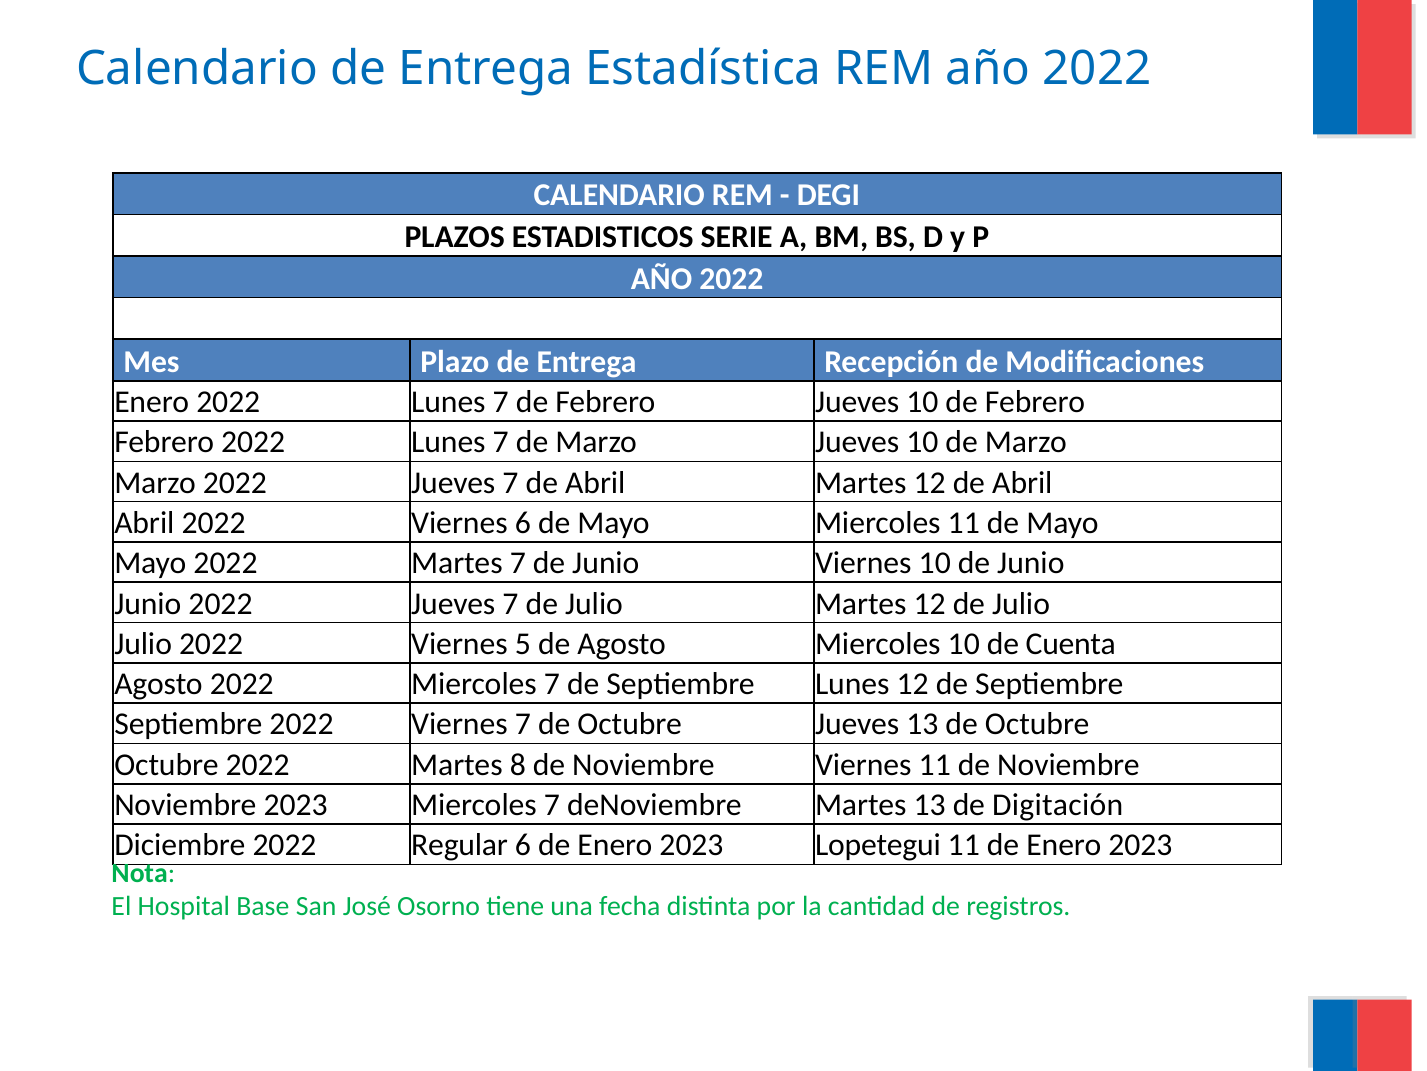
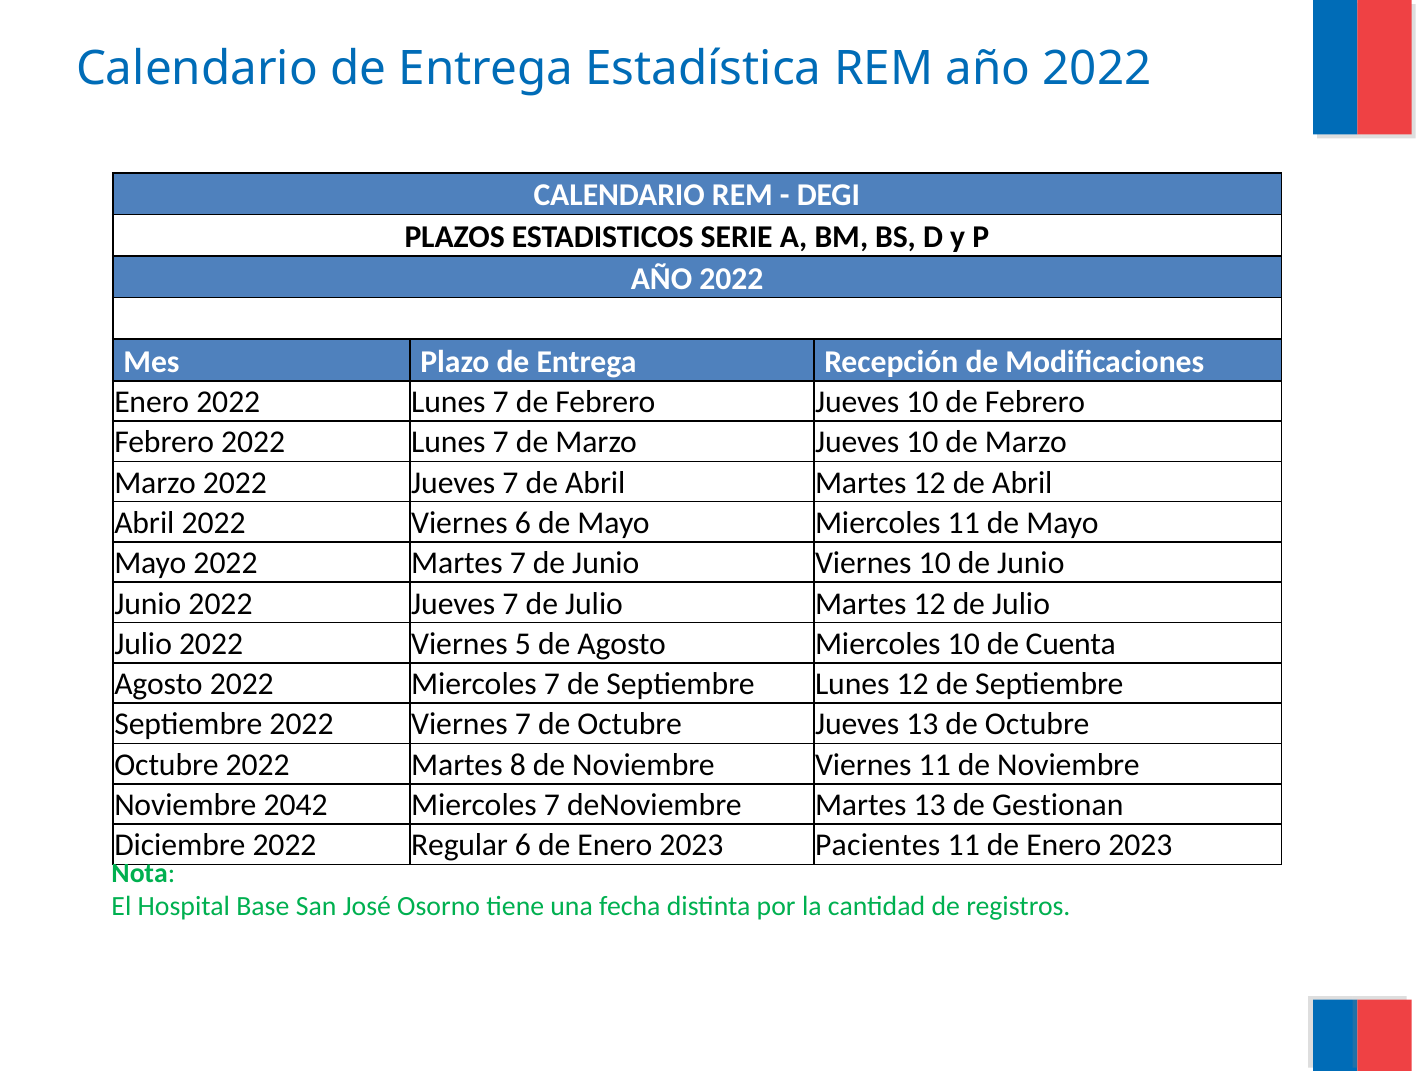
Noviembre 2023: 2023 -> 2042
Digitación: Digitación -> Gestionan
Lopetegui: Lopetegui -> Pacientes
